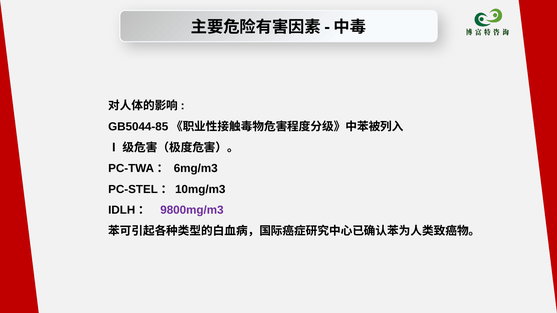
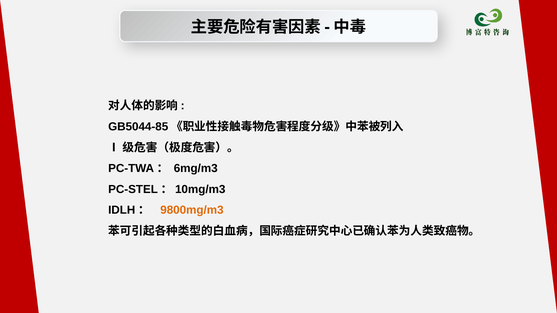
9800mg/m3 colour: purple -> orange
